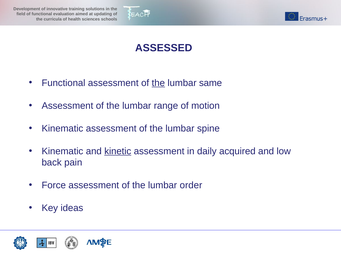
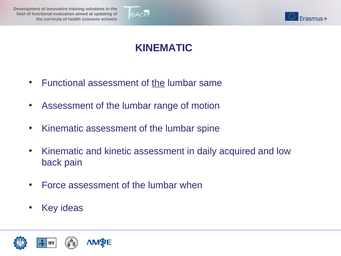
ASSESSED at (164, 48): ASSESSED -> KINEMATIC
kinetic underline: present -> none
order: order -> when
